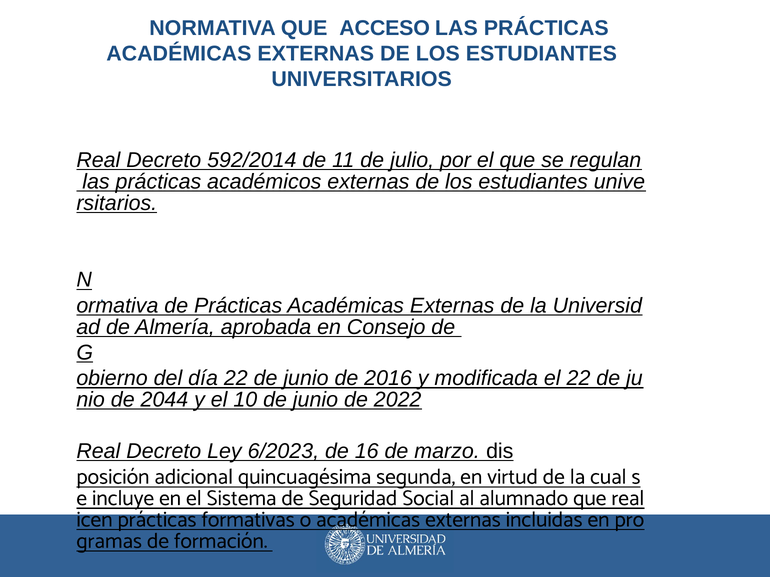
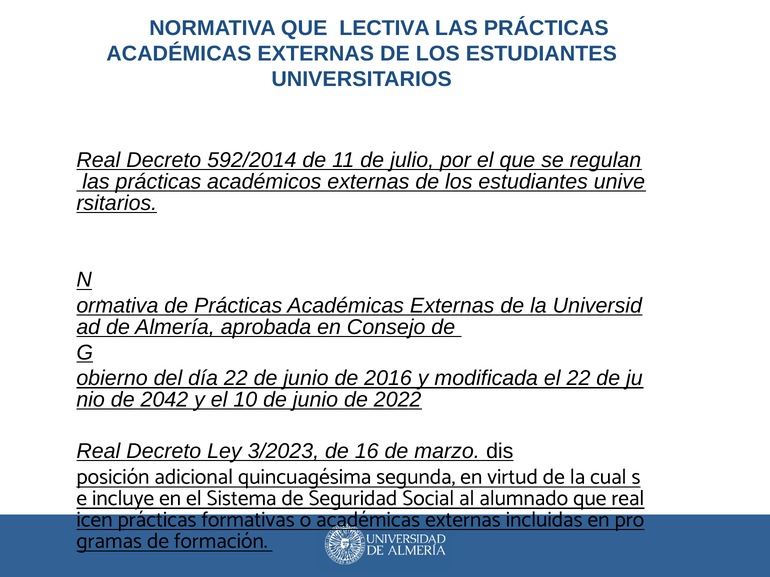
ACCESO: ACCESO -> LECTIVA
2044: 2044 -> 2042
6/2023: 6/2023 -> 3/2023
